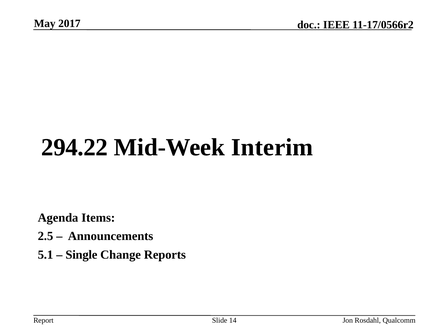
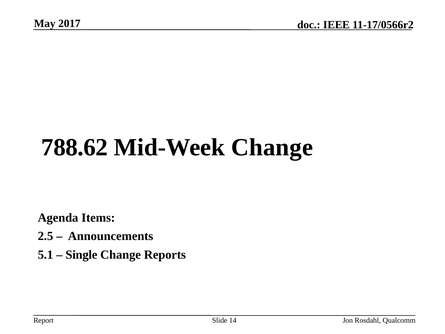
294.22: 294.22 -> 788.62
Mid-Week Interim: Interim -> Change
